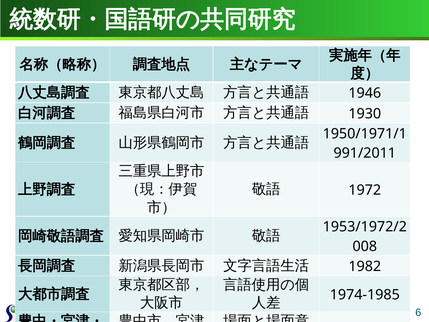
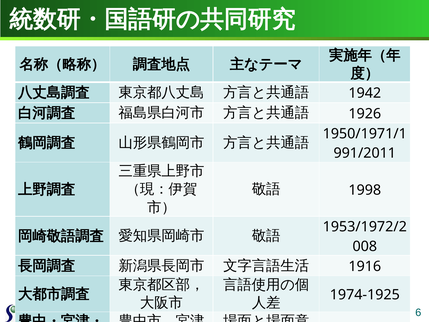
1946: 1946 -> 1942
1930: 1930 -> 1926
1972: 1972 -> 1998
1982: 1982 -> 1916
1974-1985: 1974-1985 -> 1974-1925
